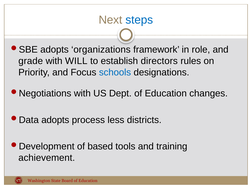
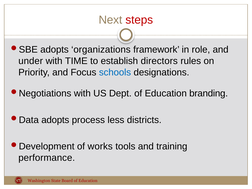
steps colour: blue -> red
grade: grade -> under
WILL: WILL -> TIME
changes: changes -> branding
based: based -> works
achievement: achievement -> performance
